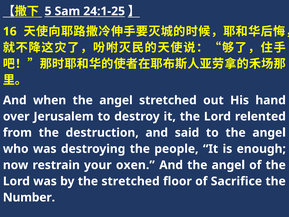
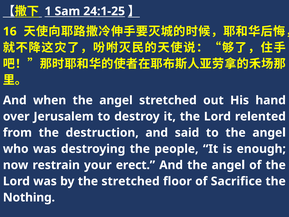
5: 5 -> 1
oxen: oxen -> erect
Number: Number -> Nothing
